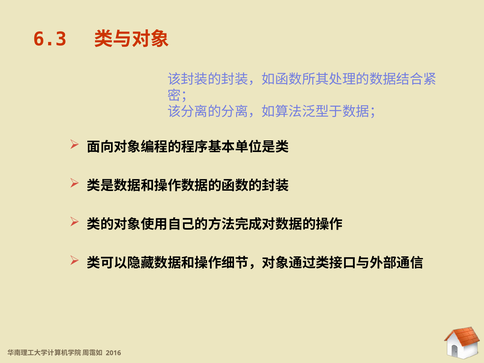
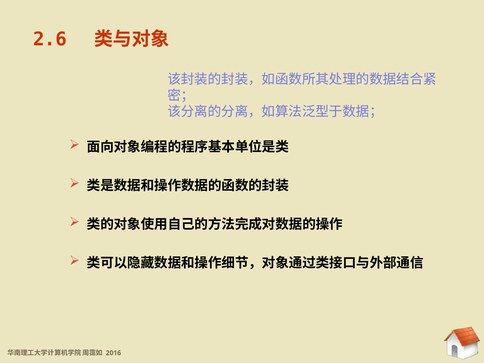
6.3: 6.3 -> 2.6
